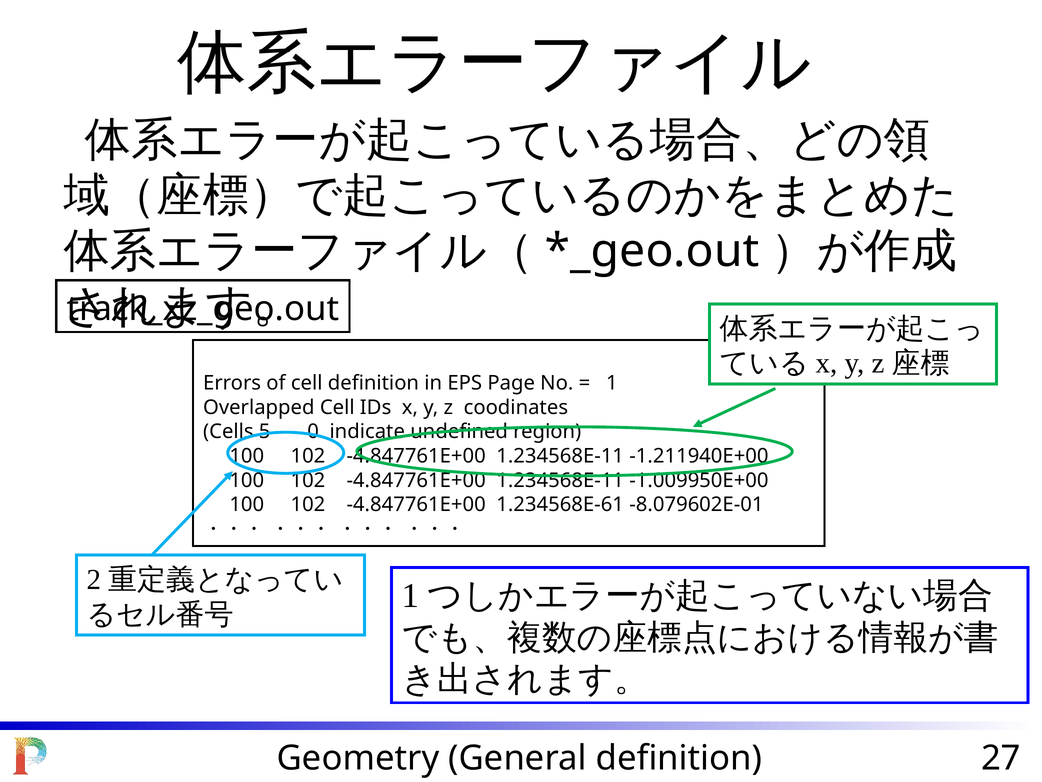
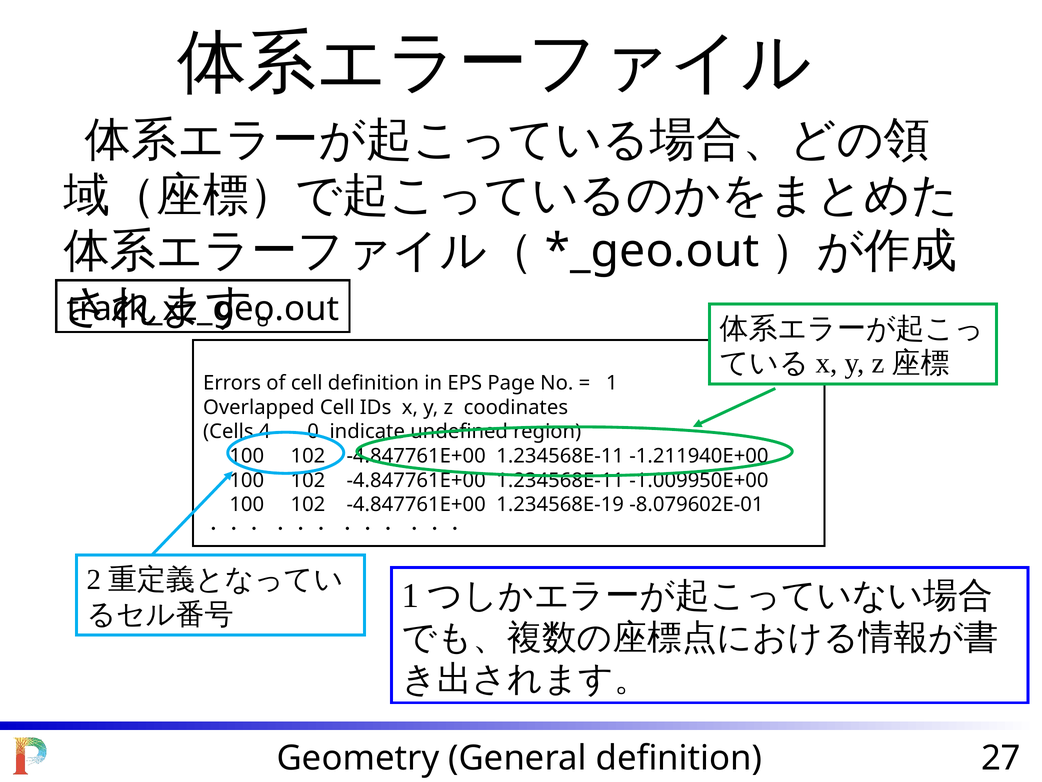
5: 5 -> 4
1.234568E-61: 1.234568E-61 -> 1.234568E-19
